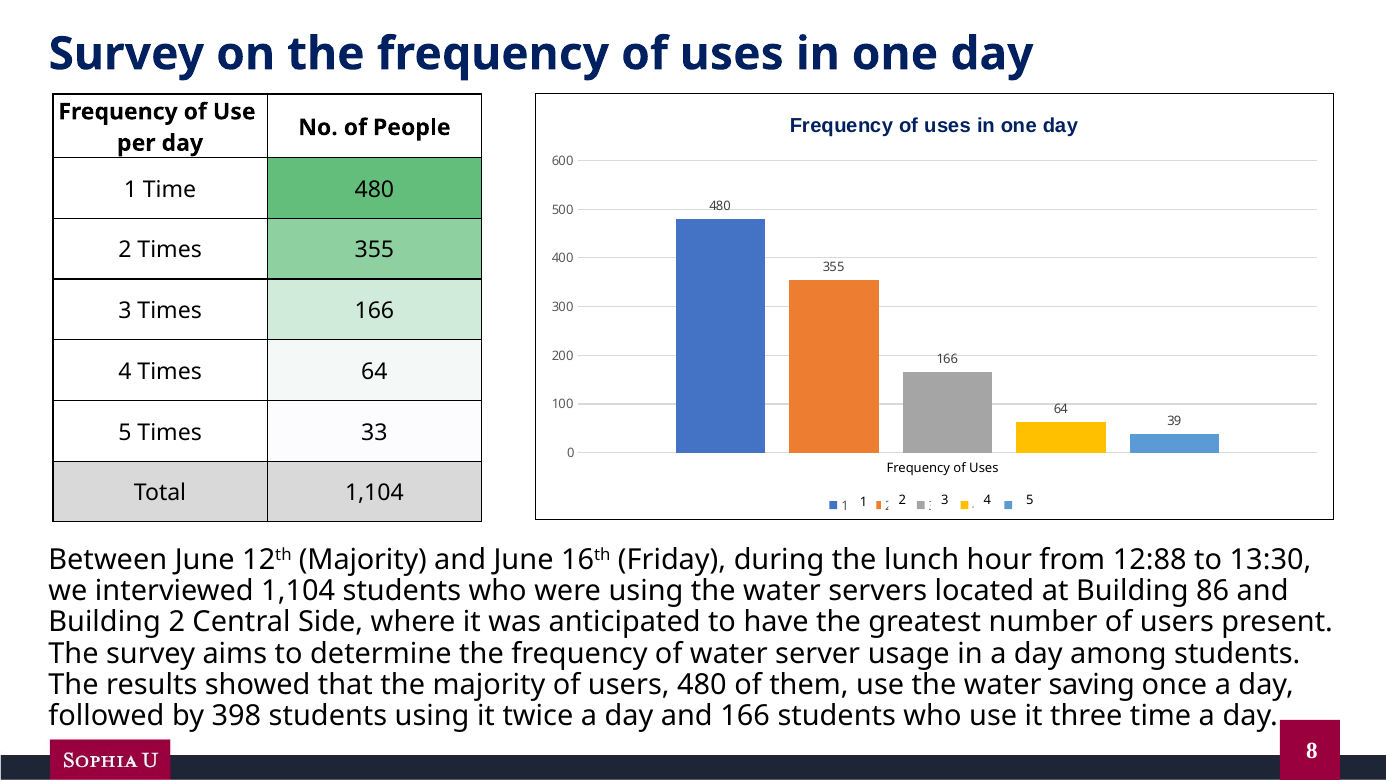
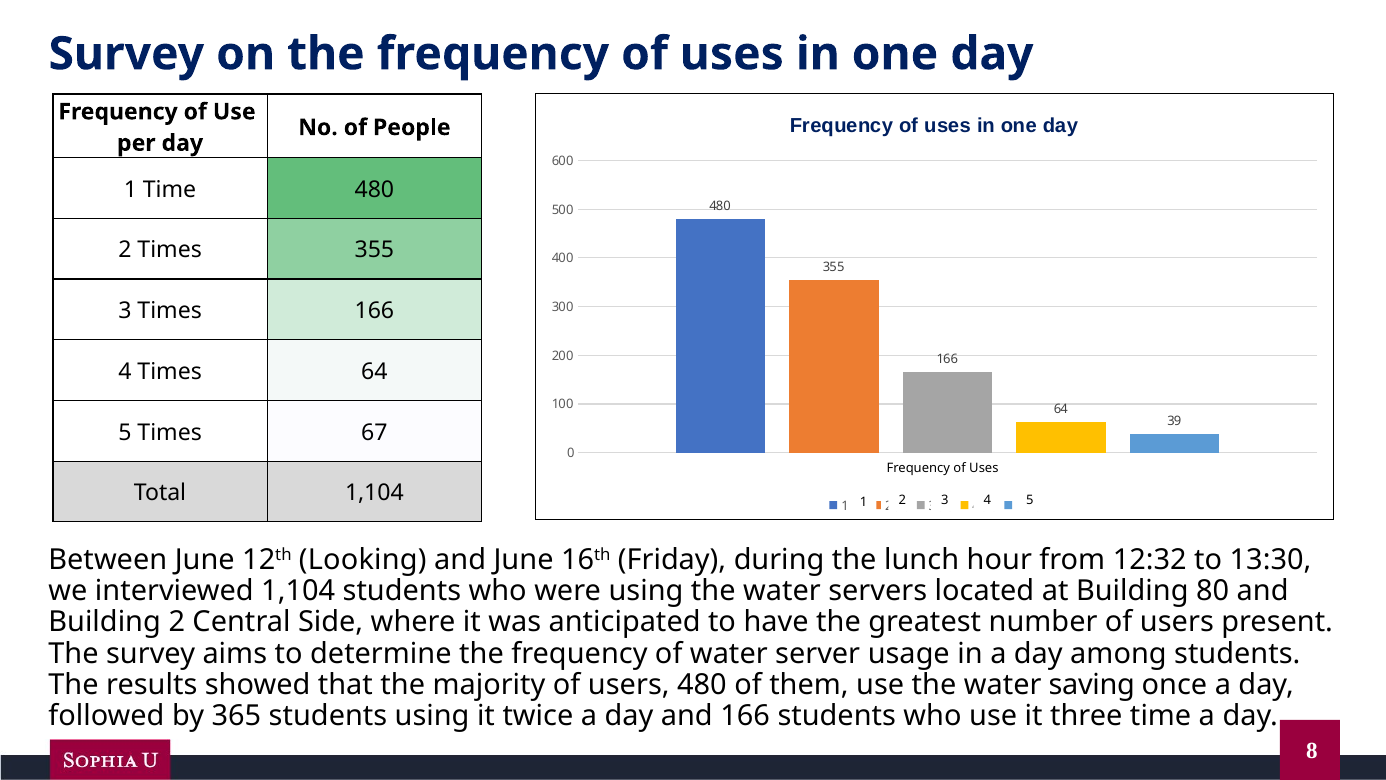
33: 33 -> 67
12th Majority: Majority -> Looking
12:88: 12:88 -> 12:32
86: 86 -> 80
398: 398 -> 365
